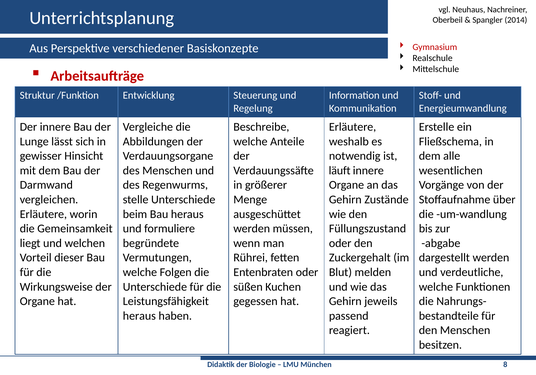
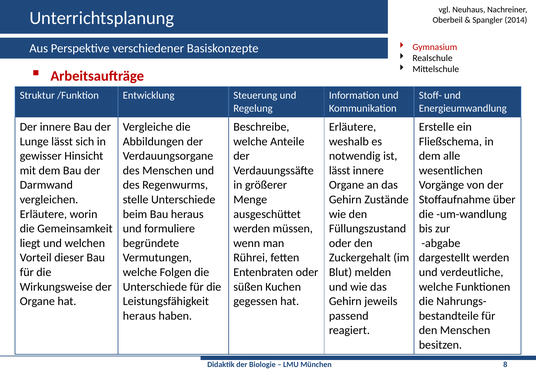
läuft at (340, 170): läuft -> lässt
